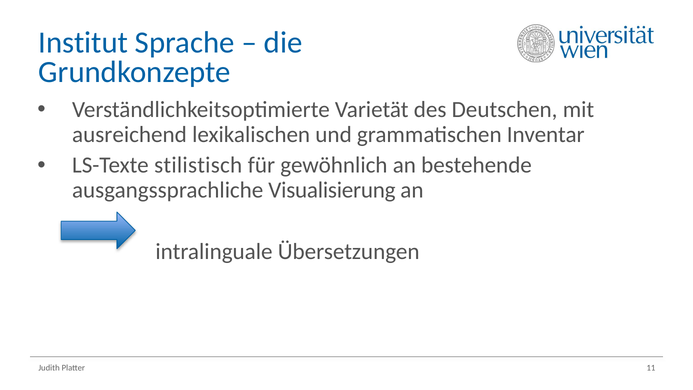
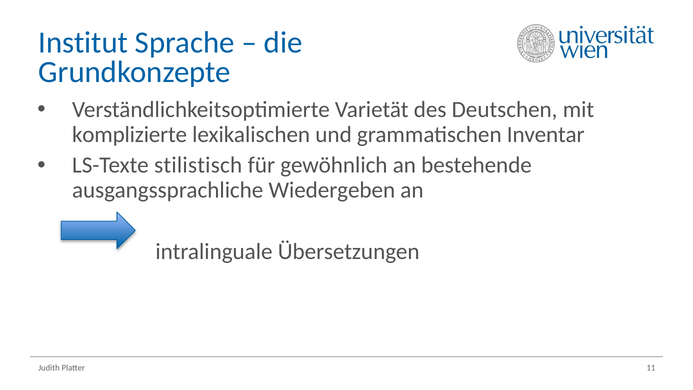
ausreichend: ausreichend -> komplizierte
Visualisierung: Visualisierung -> Wiedergeben
